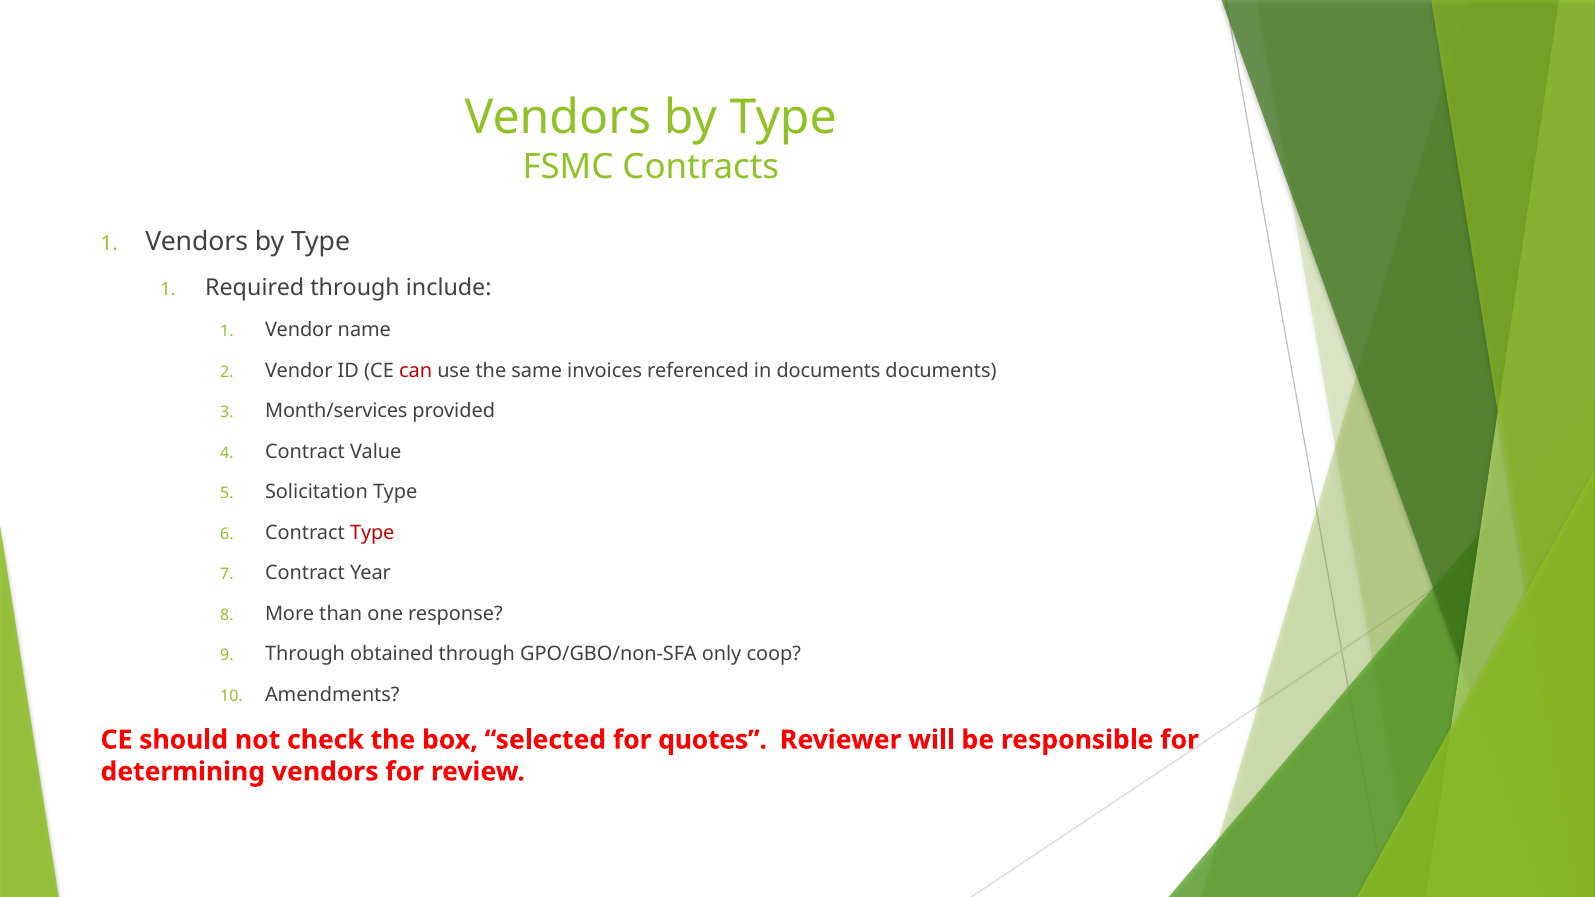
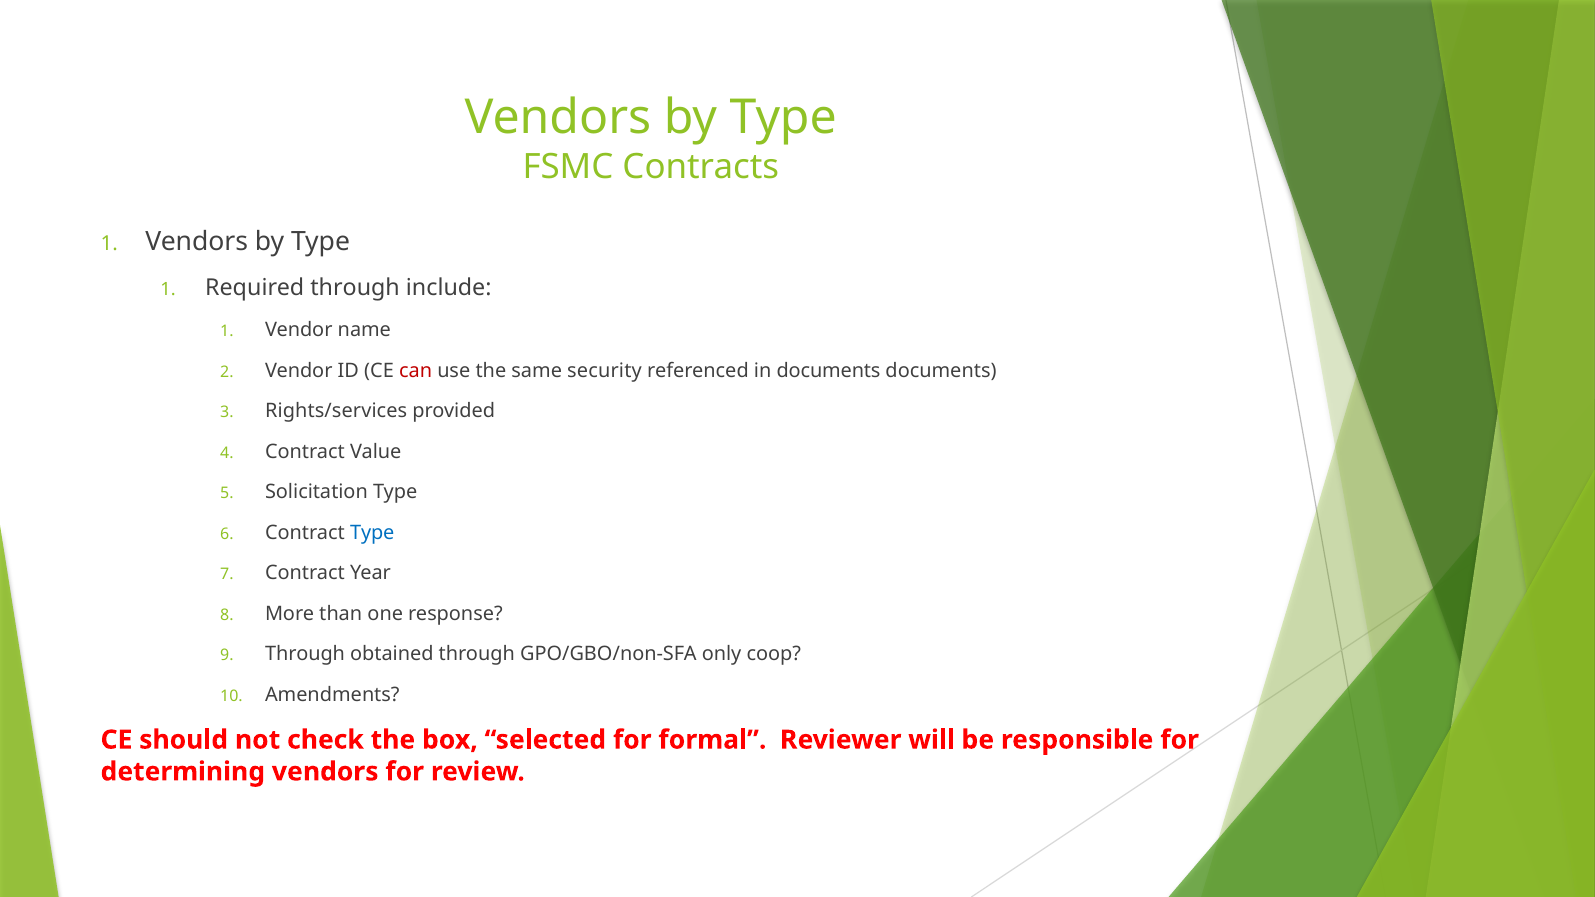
invoices: invoices -> security
Month/services: Month/services -> Rights/services
Type at (372, 533) colour: red -> blue
quotes: quotes -> formal
